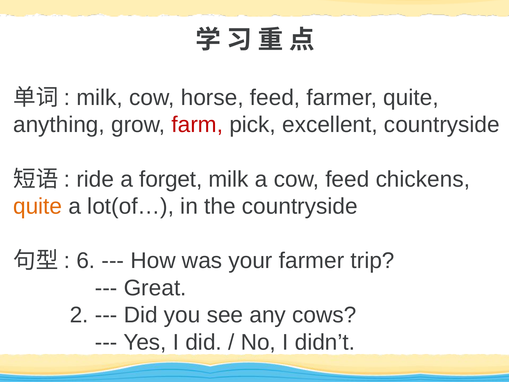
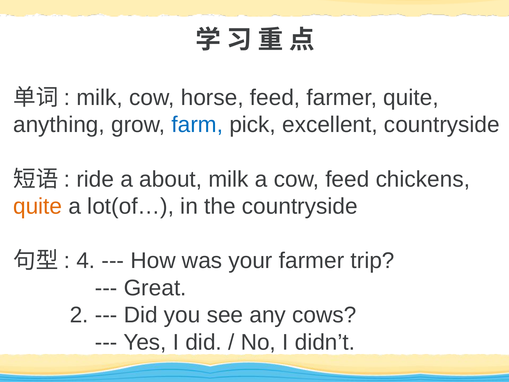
farm colour: red -> blue
forget: forget -> about
6: 6 -> 4
